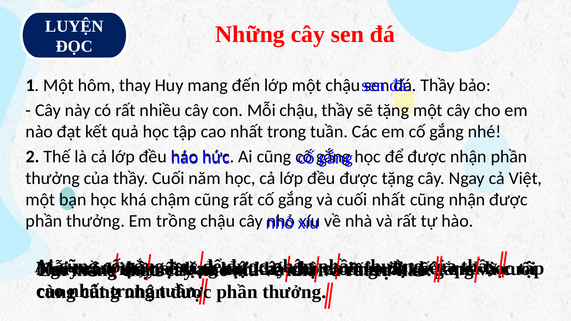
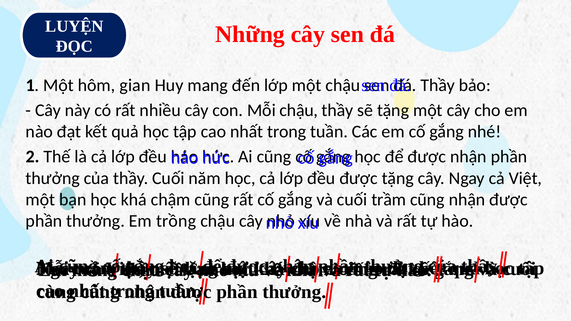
thay: thay -> gian
cuối nhất: nhất -> trầm
